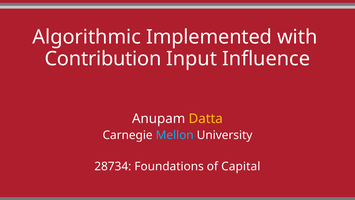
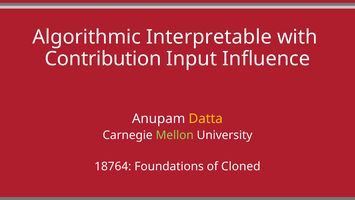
Implemented: Implemented -> Interpretable
Mellon colour: light blue -> light green
28734: 28734 -> 18764
Capital: Capital -> Cloned
